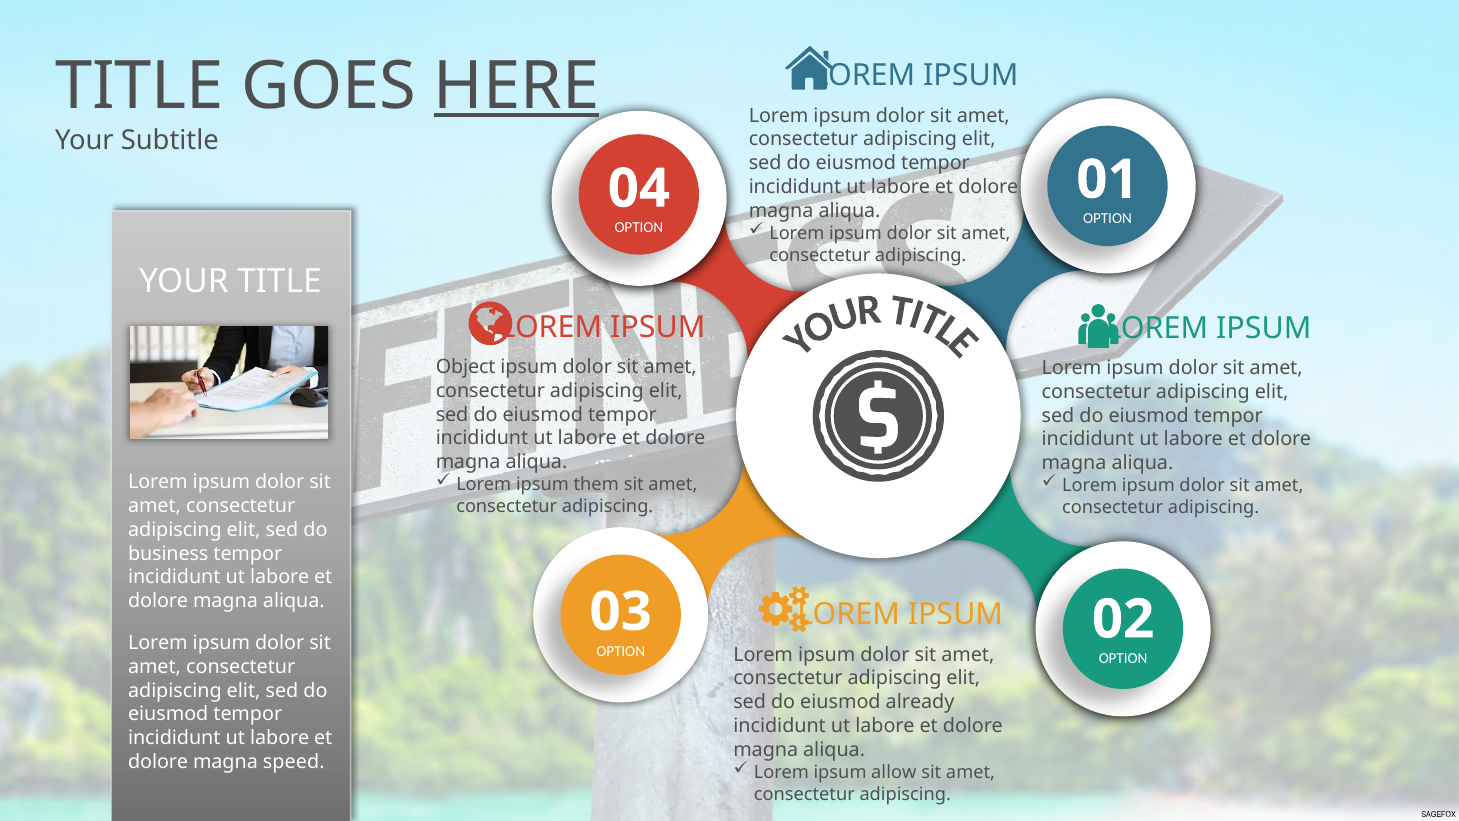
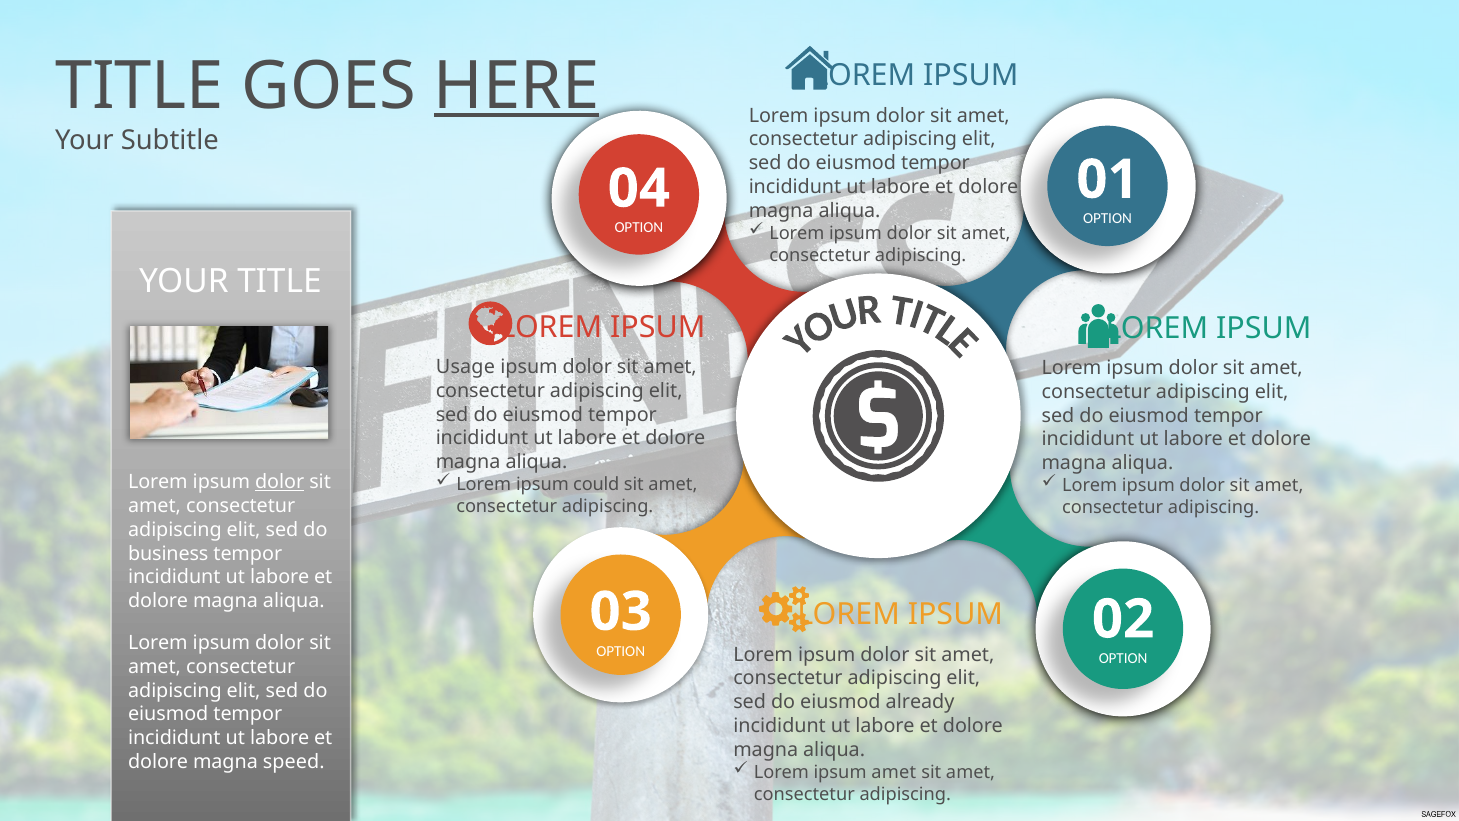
Object: Object -> Usage
them: them -> could
dolor at (280, 482) underline: none -> present
ipsum allow: allow -> amet
